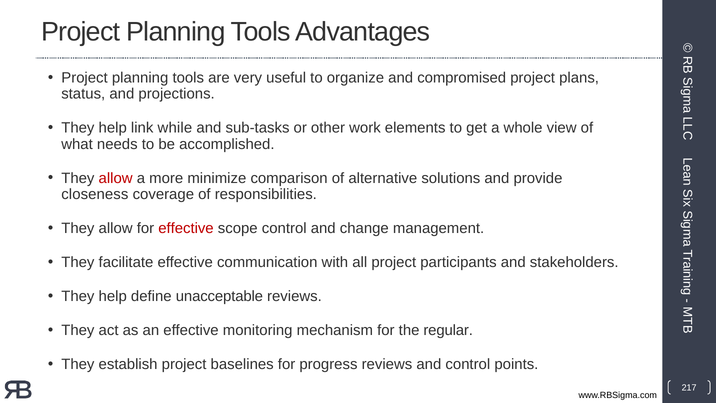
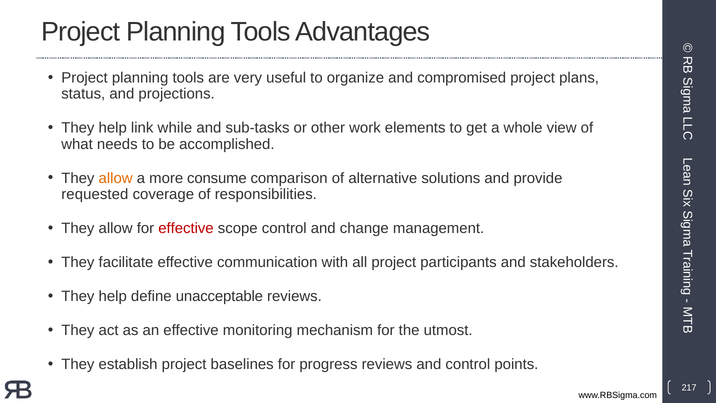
allow at (116, 178) colour: red -> orange
minimize: minimize -> consume
closeness: closeness -> requested
regular: regular -> utmost
